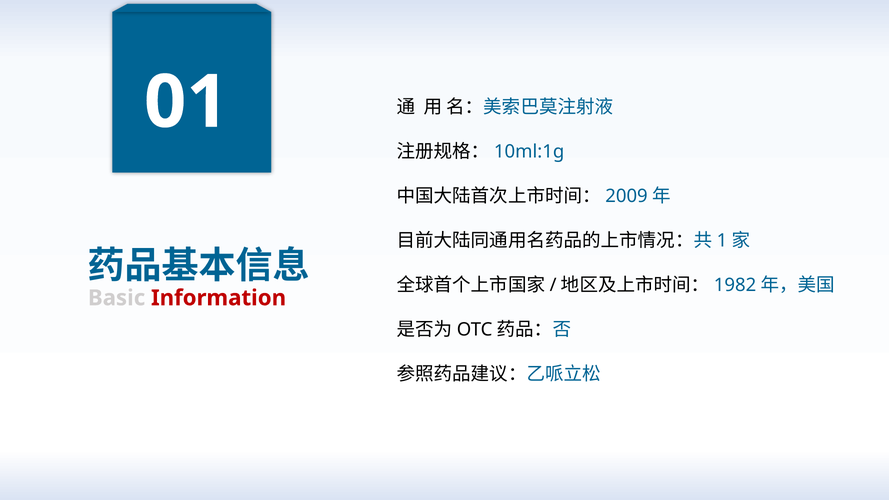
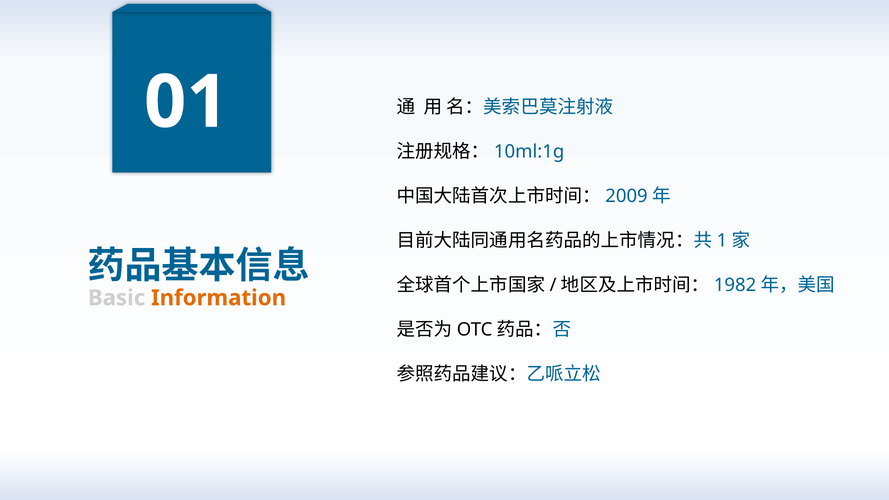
Information colour: red -> orange
